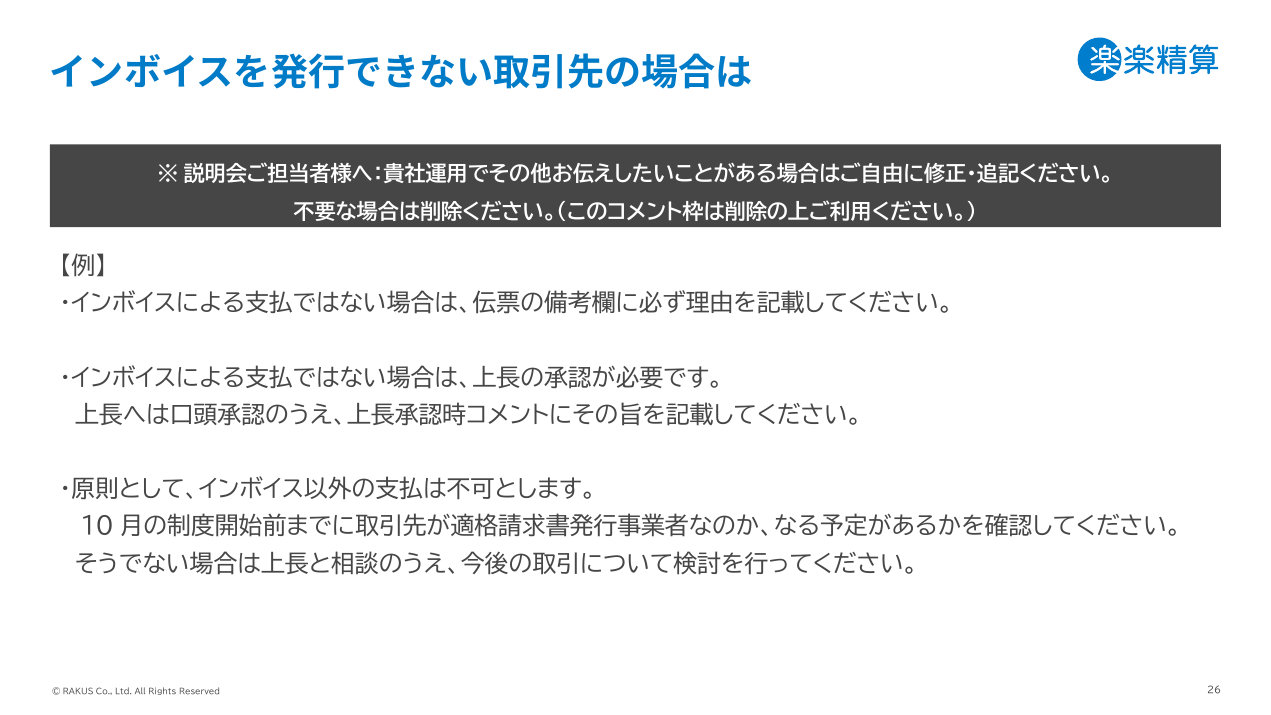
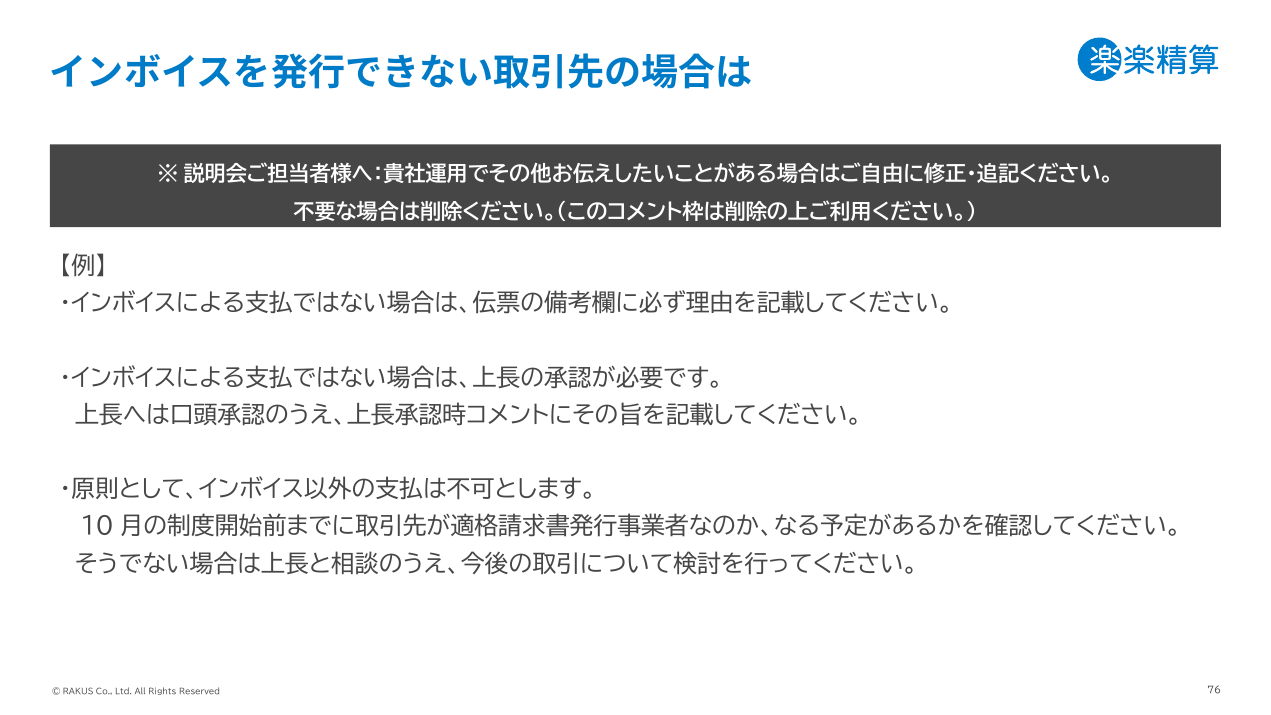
26: 26 -> 76
